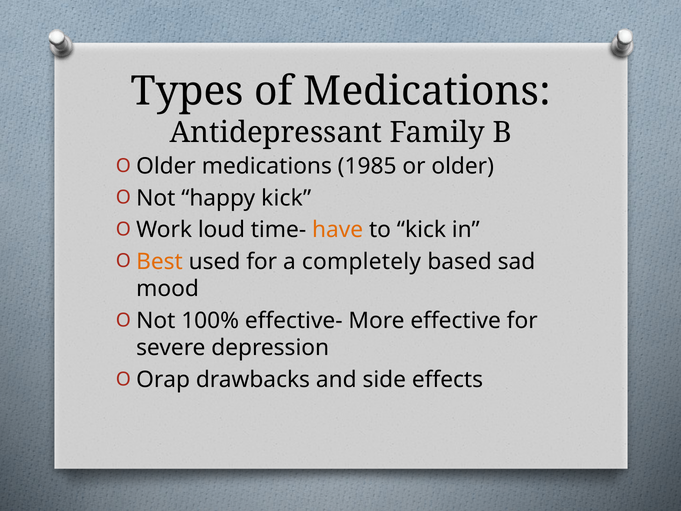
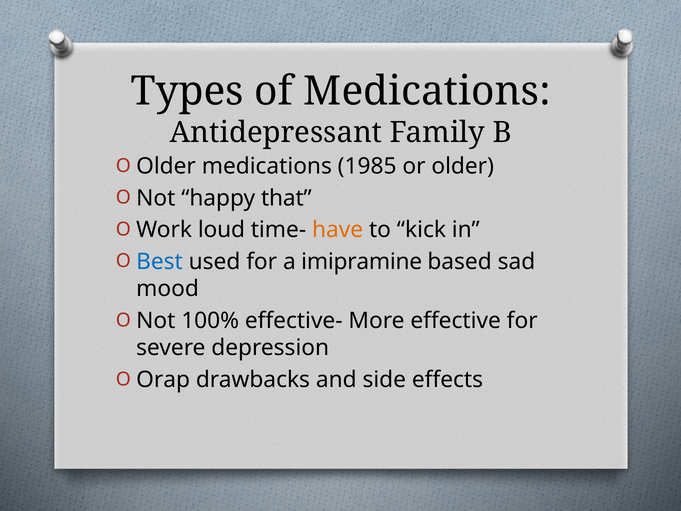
happy kick: kick -> that
Best colour: orange -> blue
completely: completely -> imipramine
